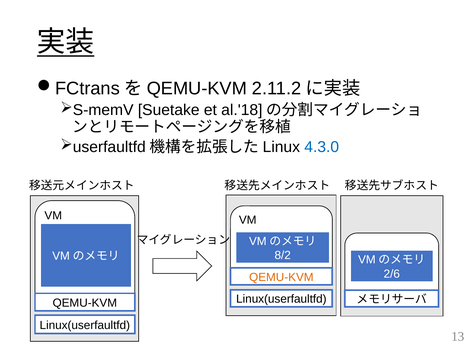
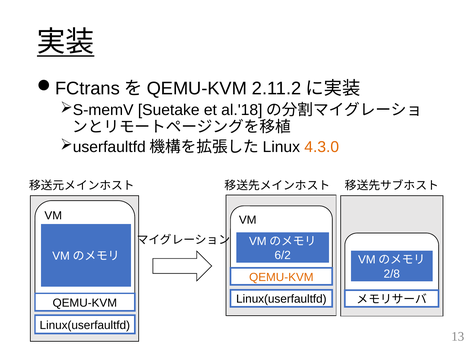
4.3.0 colour: blue -> orange
8/2: 8/2 -> 6/2
2/6: 2/6 -> 2/8
